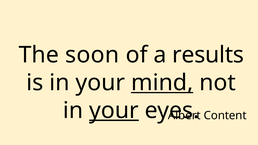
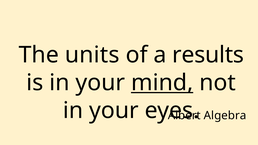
soon: soon -> units
your at (114, 110) underline: present -> none
Content: Content -> Algebra
